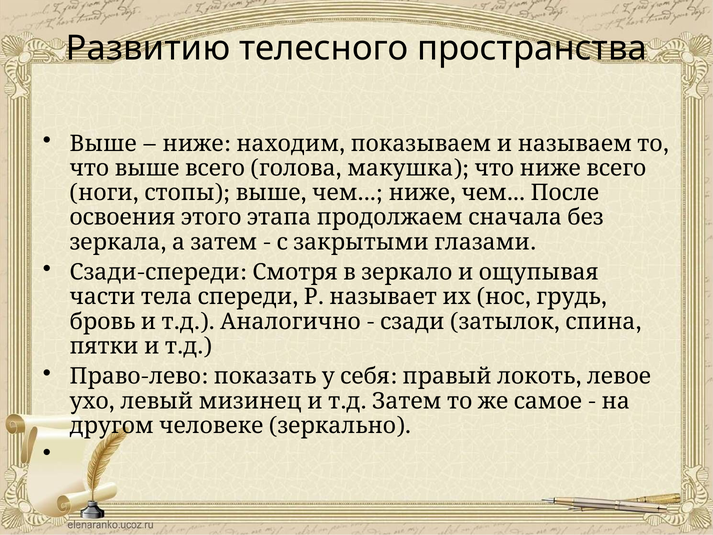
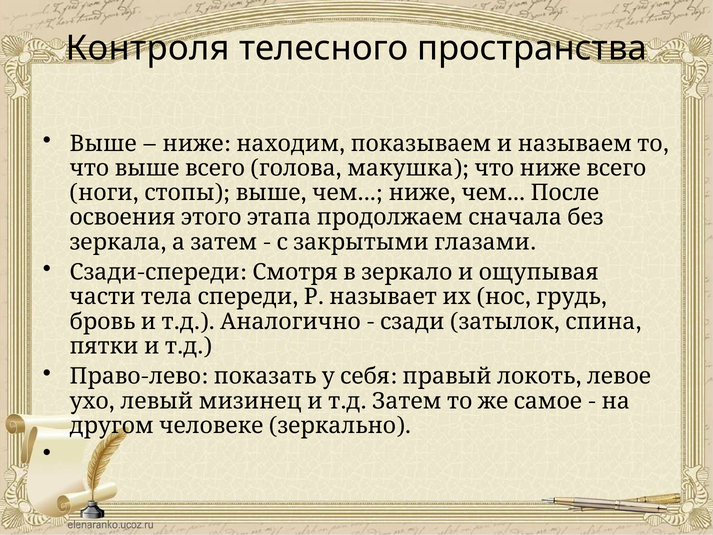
Развитию: Развитию -> Контроля
